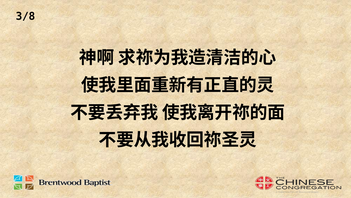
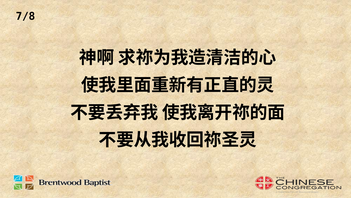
3/8: 3/8 -> 7/8
